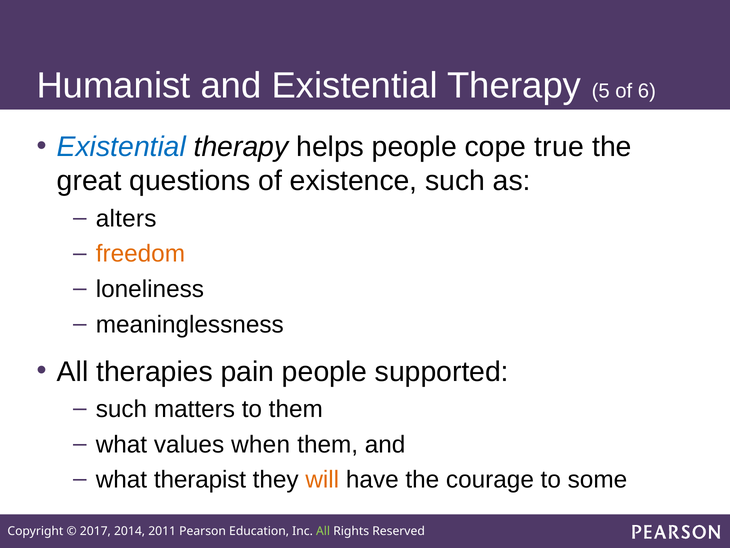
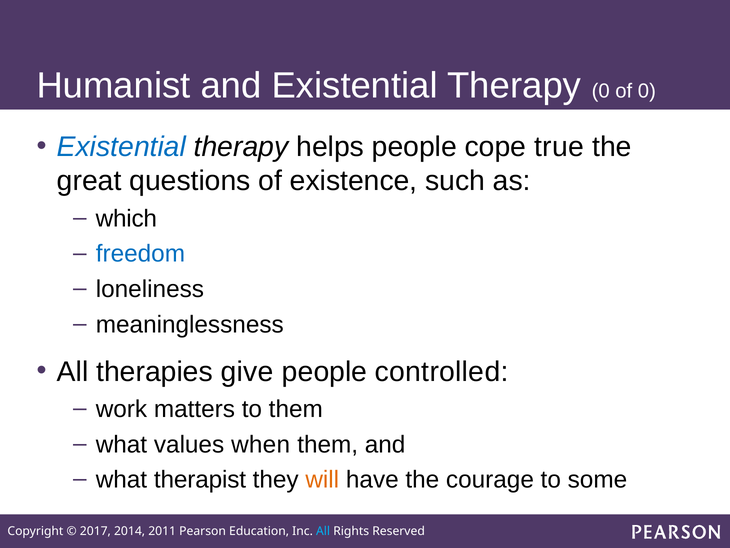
Therapy 5: 5 -> 0
of 6: 6 -> 0
alters: alters -> which
freedom colour: orange -> blue
pain: pain -> give
supported: supported -> controlled
such at (121, 409): such -> work
All at (323, 531) colour: light green -> light blue
